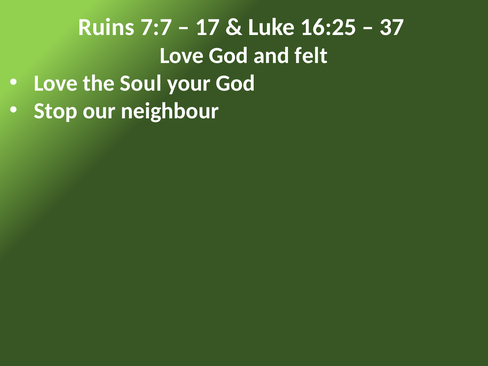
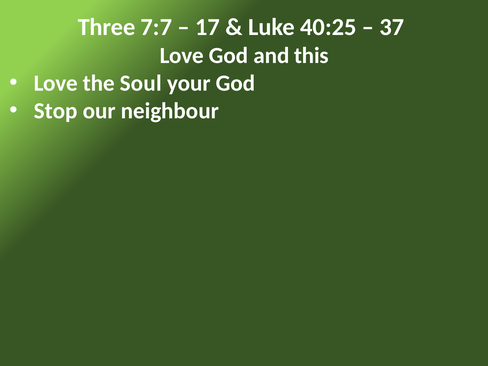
Ruins: Ruins -> Three
16:25: 16:25 -> 40:25
felt: felt -> this
